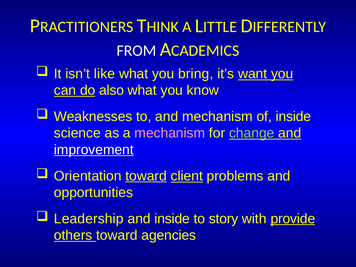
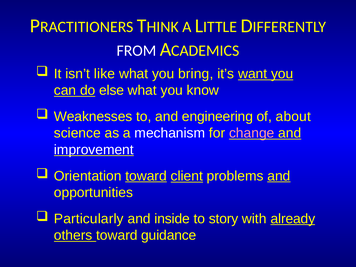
also: also -> else
and mechanism: mechanism -> engineering
of inside: inside -> about
mechanism at (170, 133) colour: pink -> white
change colour: light green -> pink
and at (279, 176) underline: none -> present
Leadership: Leadership -> Particularly
provide: provide -> already
agencies: agencies -> guidance
